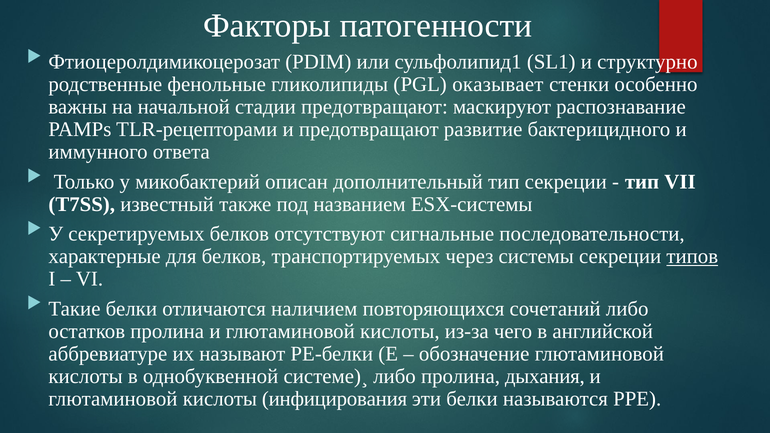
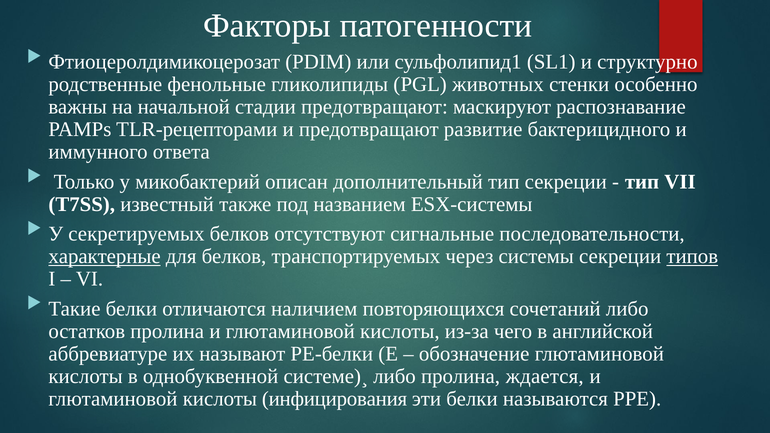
оказывает: оказывает -> животных
характерные underline: none -> present
дыхания: дыхания -> ждается
